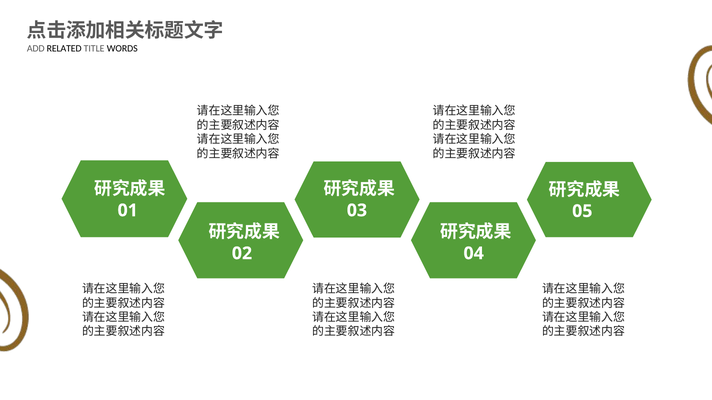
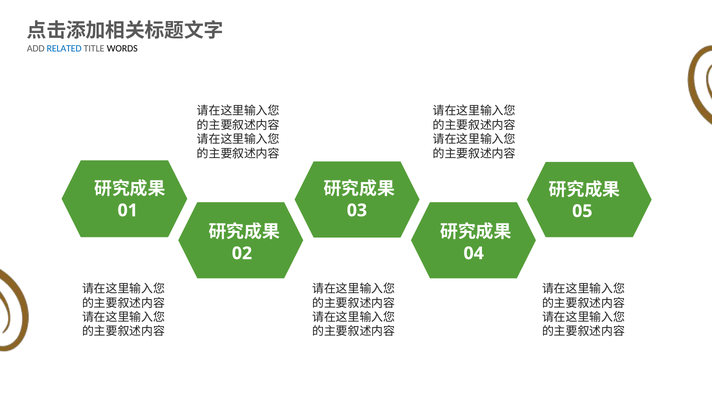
RELATED colour: black -> blue
